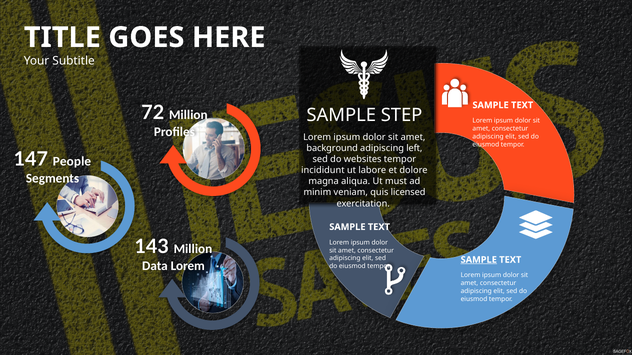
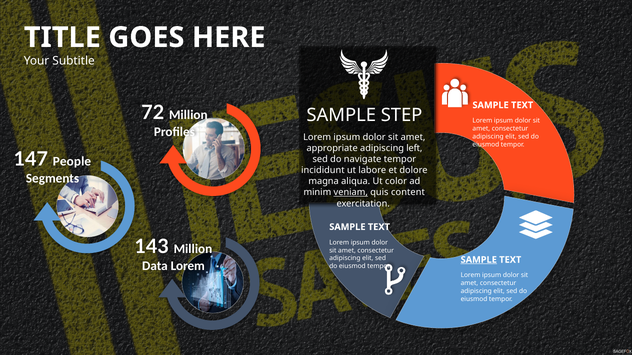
background: background -> appropriate
websites: websites -> navigate
must: must -> color
veniam underline: none -> present
licensed: licensed -> content
